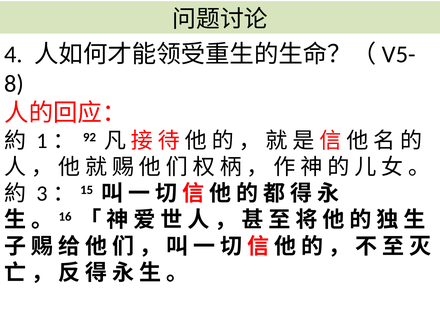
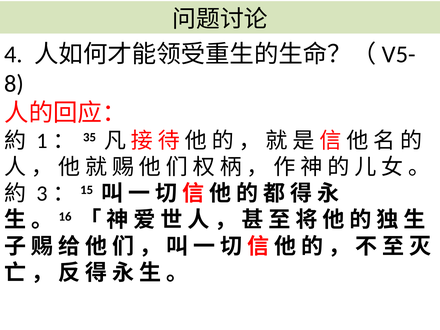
92: 92 -> 35
